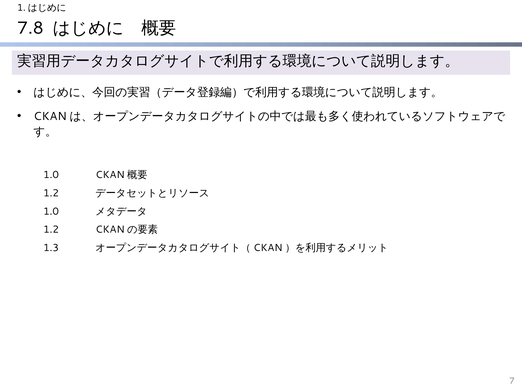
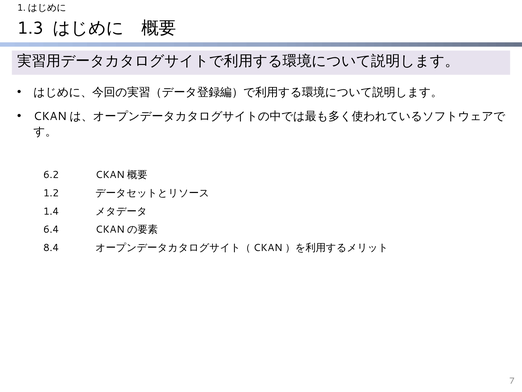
7.8: 7.8 -> 1.3
1.0 at (51, 175): 1.0 -> 6.2
1.0 at (51, 211): 1.0 -> 1.4
1.2 at (51, 229): 1.2 -> 6.4
1.3: 1.3 -> 8.4
